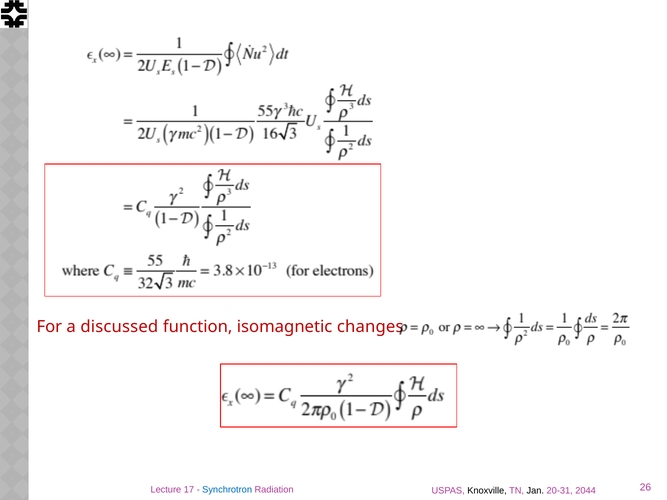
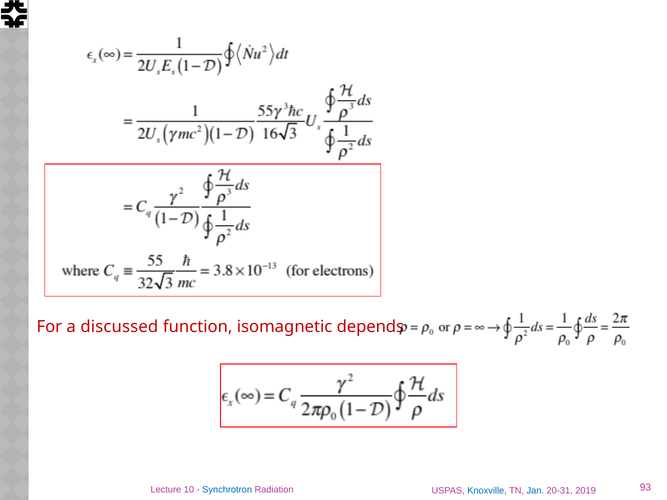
changes: changes -> depends
17: 17 -> 10
26: 26 -> 93
Knoxville colour: black -> blue
Jan colour: black -> blue
2044: 2044 -> 2019
